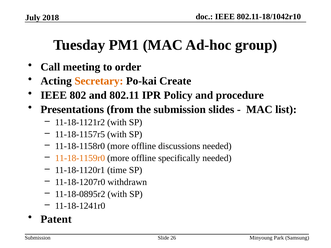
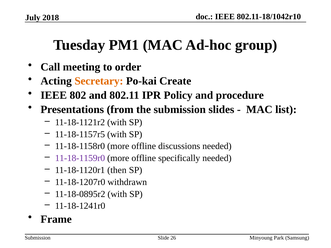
11-18-1159r0 colour: orange -> purple
time: time -> then
Patent: Patent -> Frame
